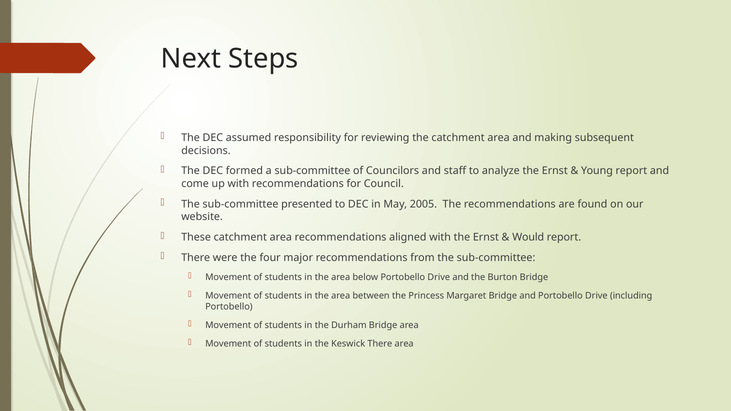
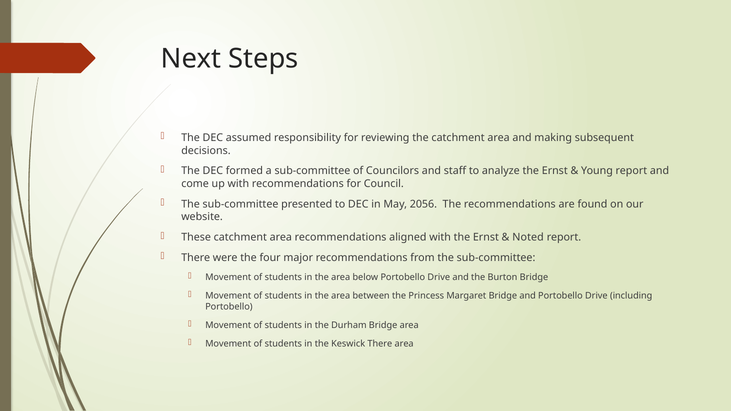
2005: 2005 -> 2056
Would: Would -> Noted
